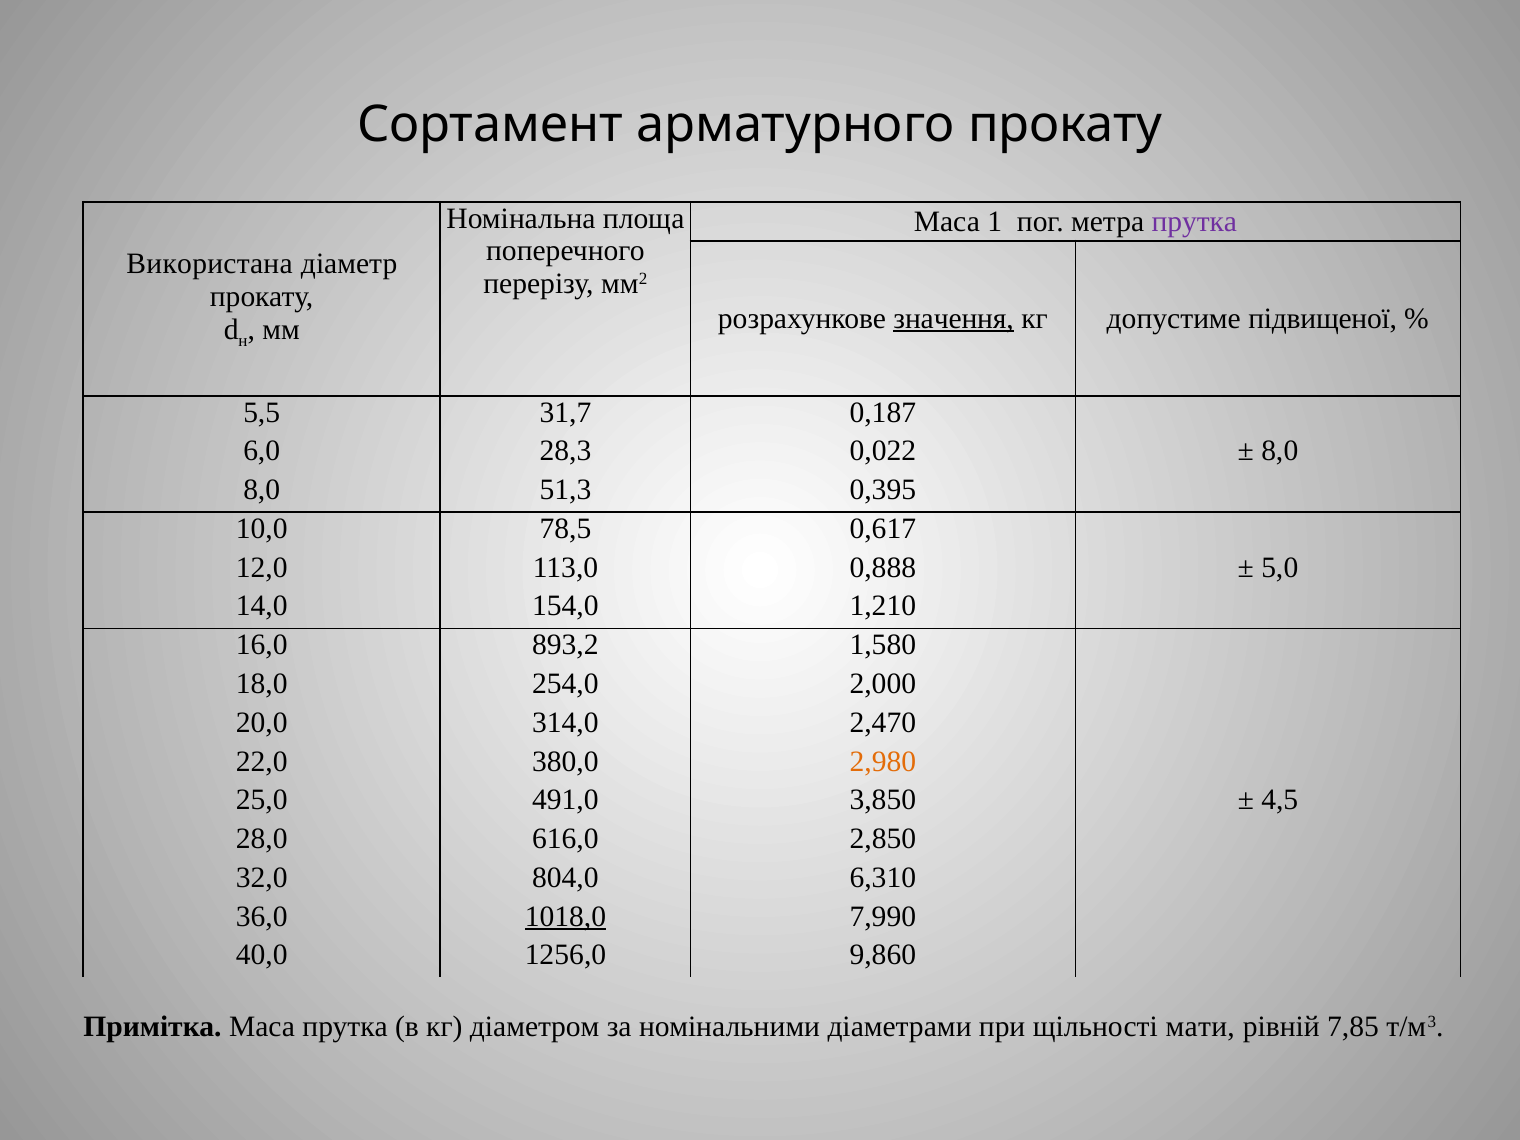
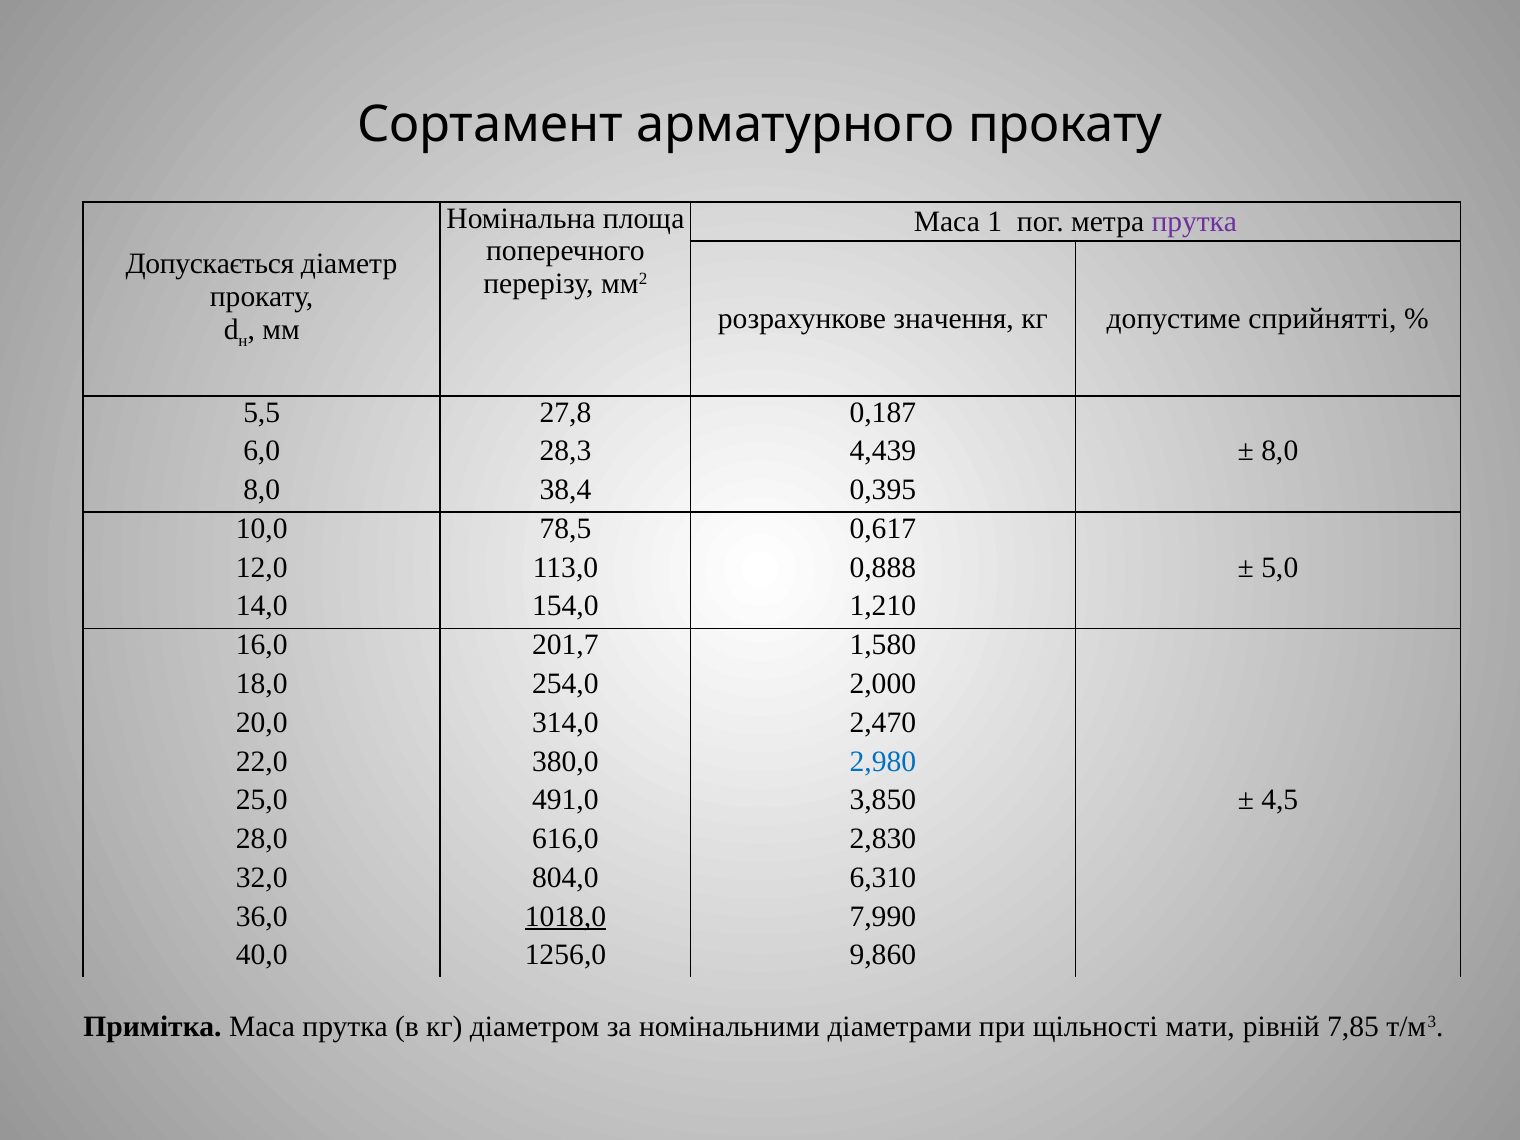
Використана: Використана -> Допускається
значення underline: present -> none
підвищеної: підвищеної -> сприйнятті
31,7: 31,7 -> 27,8
0,022: 0,022 -> 4,439
51,3: 51,3 -> 38,4
893,2: 893,2 -> 201,7
2,980 colour: orange -> blue
2,850: 2,850 -> 2,830
